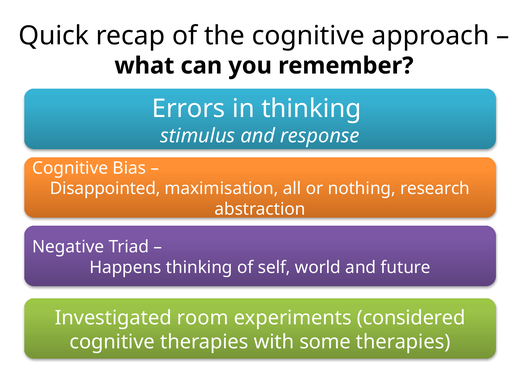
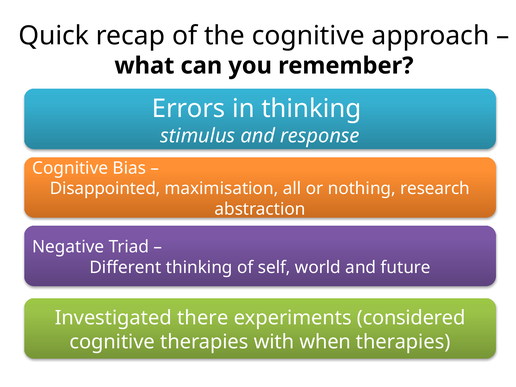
Happens: Happens -> Different
room: room -> there
some: some -> when
